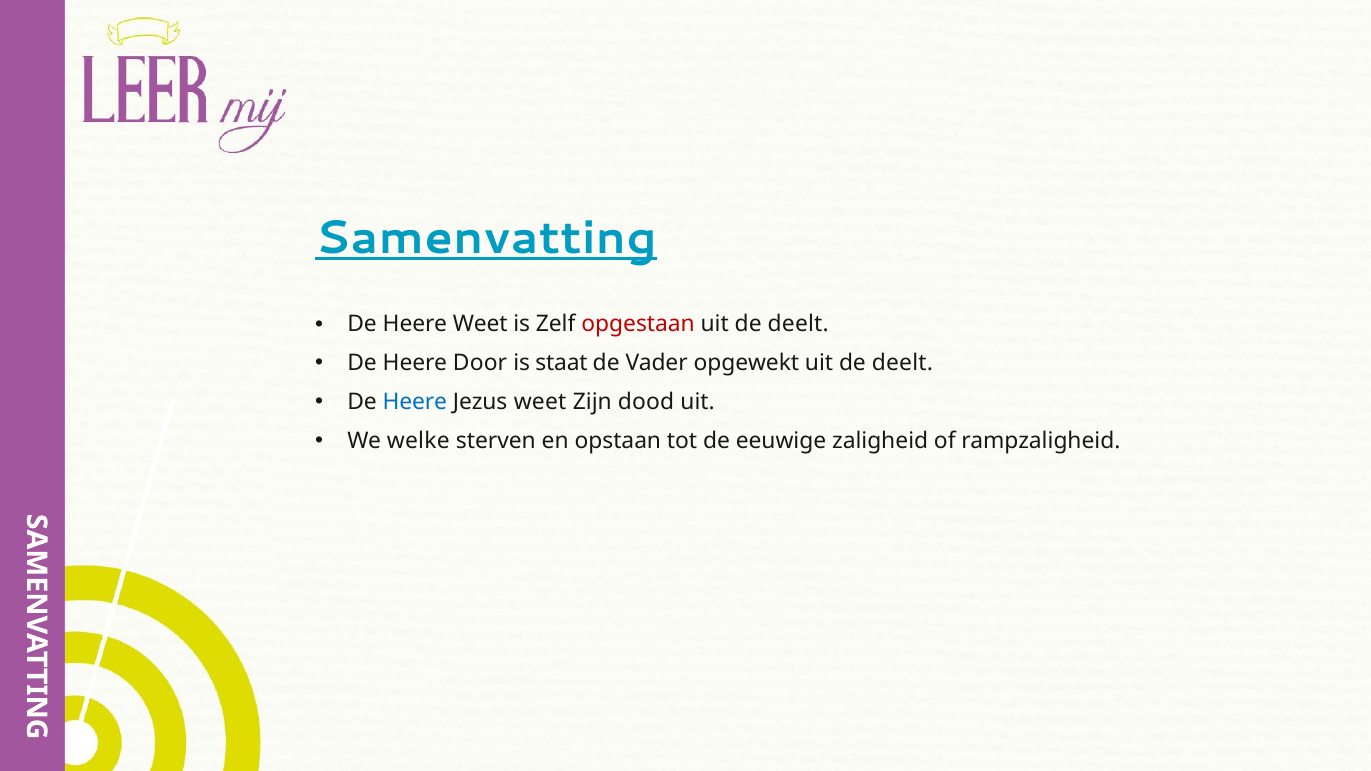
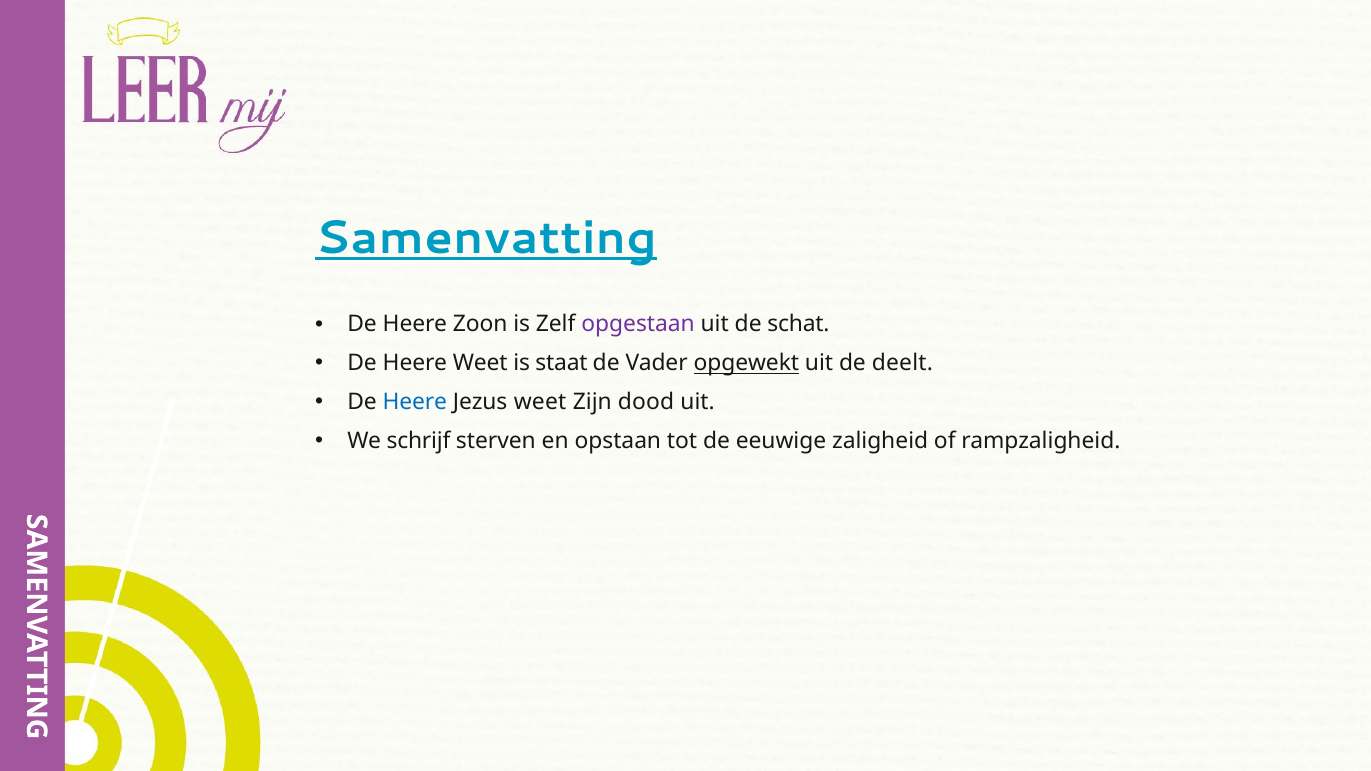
Heere Weet: Weet -> Zoon
opgestaan colour: red -> purple
deelt at (798, 325): deelt -> schat
Heere Door: Door -> Weet
opgewekt underline: none -> present
welke: welke -> schrijf
